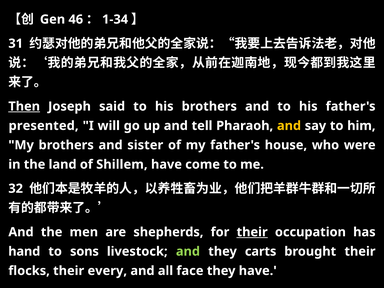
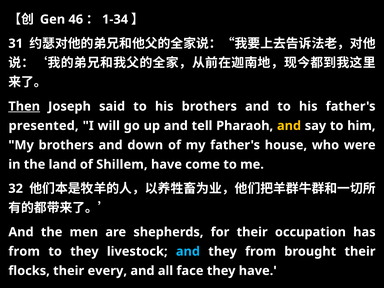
sister: sister -> down
their at (252, 232) underline: present -> none
hand at (24, 251): hand -> from
to sons: sons -> they
and at (188, 251) colour: light green -> light blue
they carts: carts -> from
